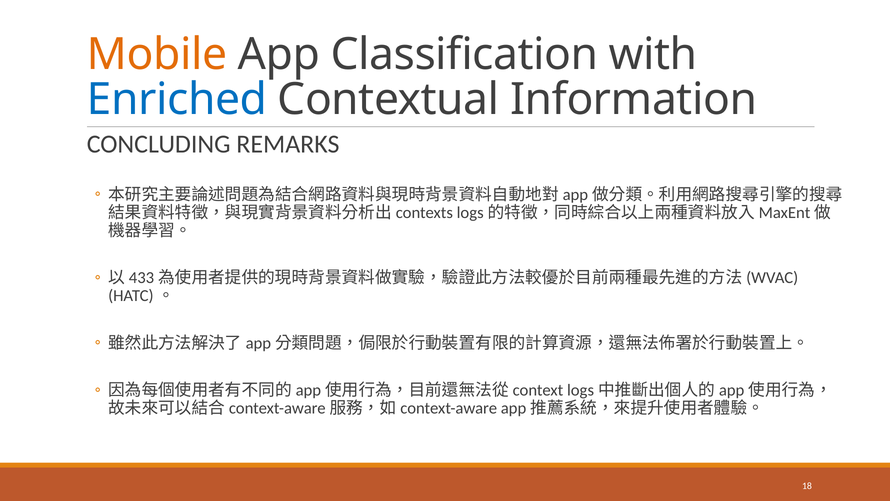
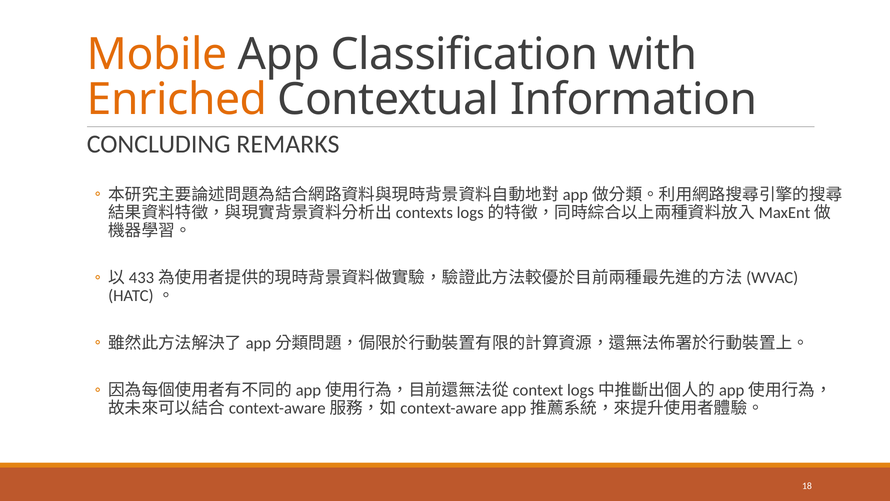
Enriched colour: blue -> orange
